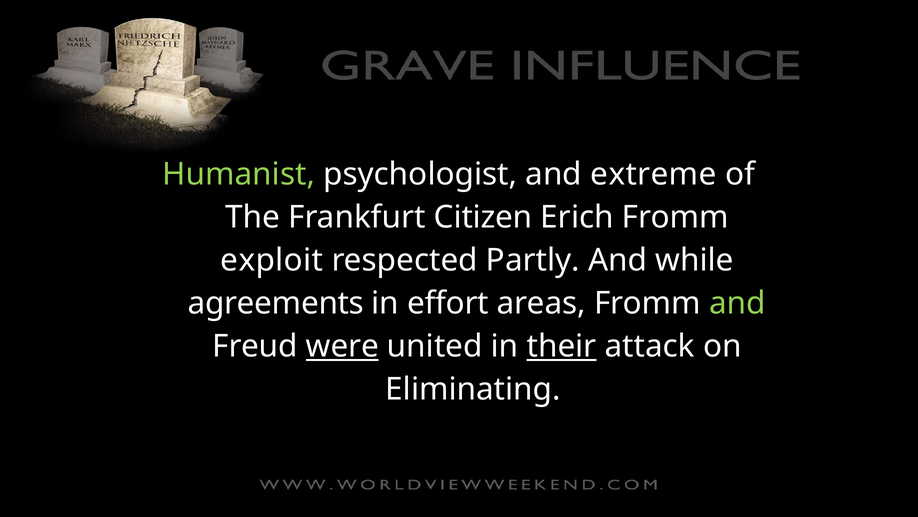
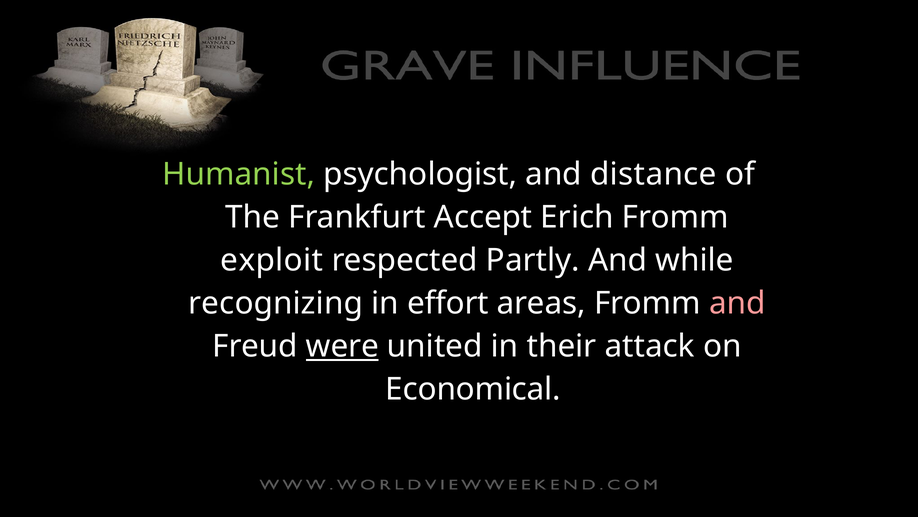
extreme: extreme -> distance
Citizen: Citizen -> Accept
agreements: agreements -> recognizing
and at (737, 303) colour: light green -> pink
their underline: present -> none
Eliminating: Eliminating -> Economical
